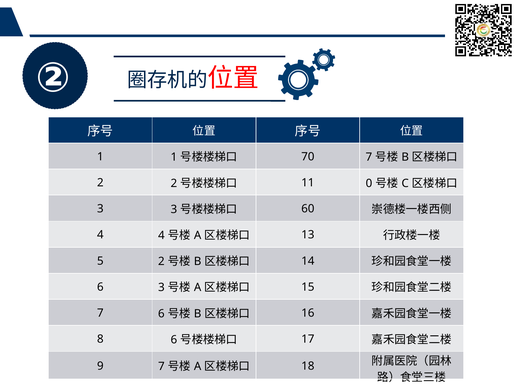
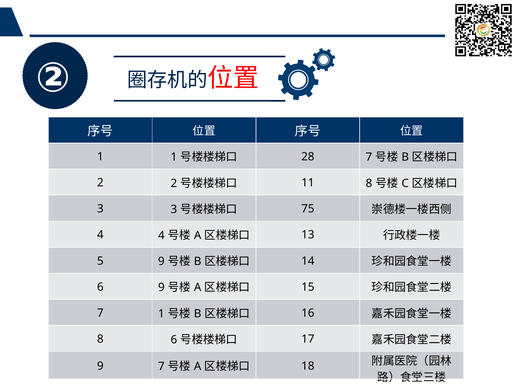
70: 70 -> 28
11 0: 0 -> 8
60: 60 -> 75
5 2: 2 -> 9
6 3: 3 -> 9
7 6: 6 -> 1
